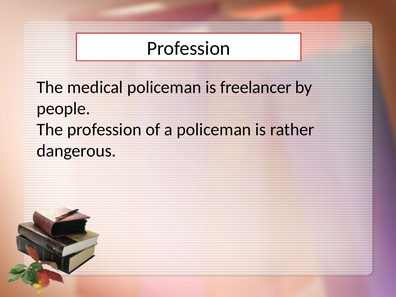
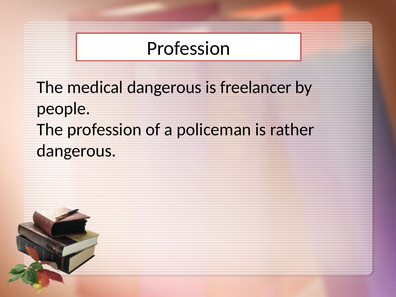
medical policeman: policeman -> dangerous
